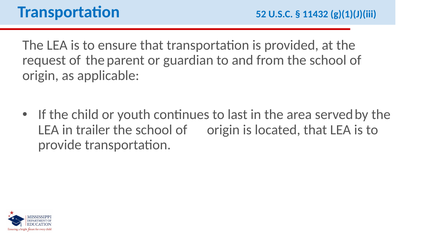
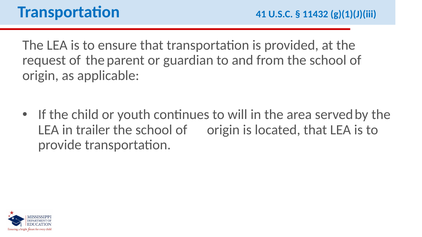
52: 52 -> 41
last: last -> will
